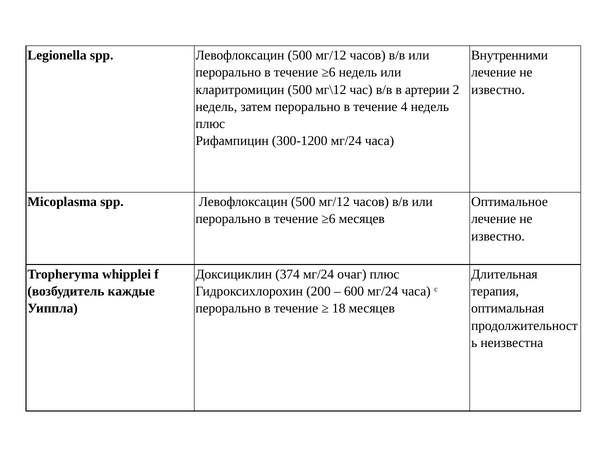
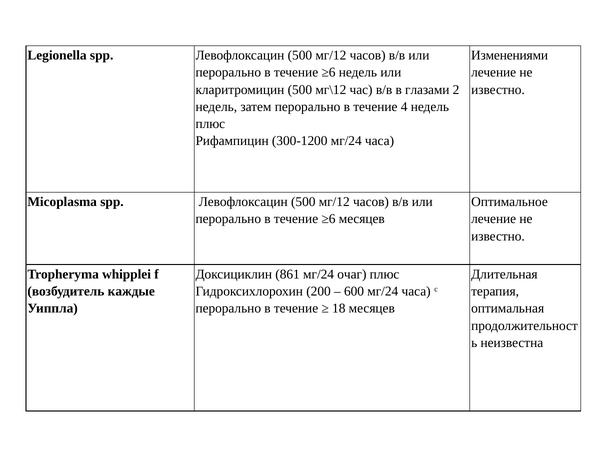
Внутренними: Внутренними -> Изменениями
артерии: артерии -> глазами
374: 374 -> 861
